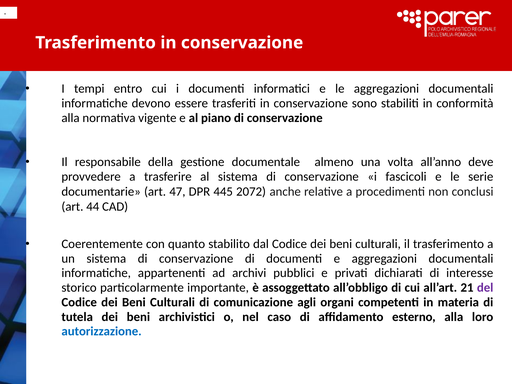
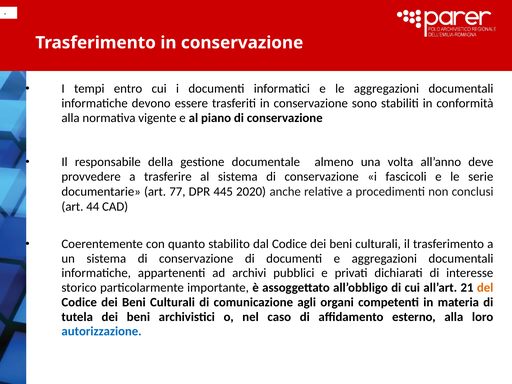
47: 47 -> 77
2072: 2072 -> 2020
del colour: purple -> orange
